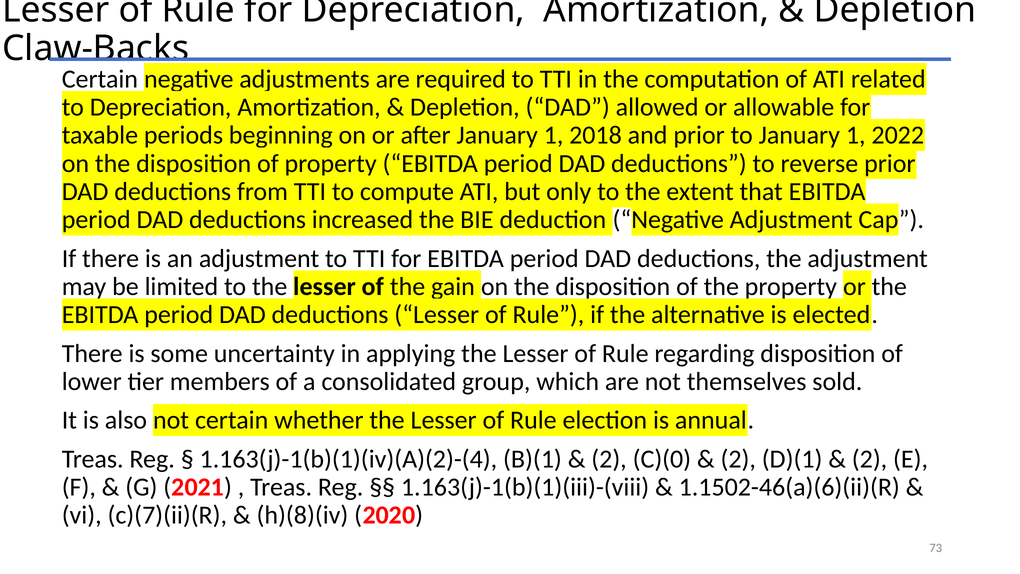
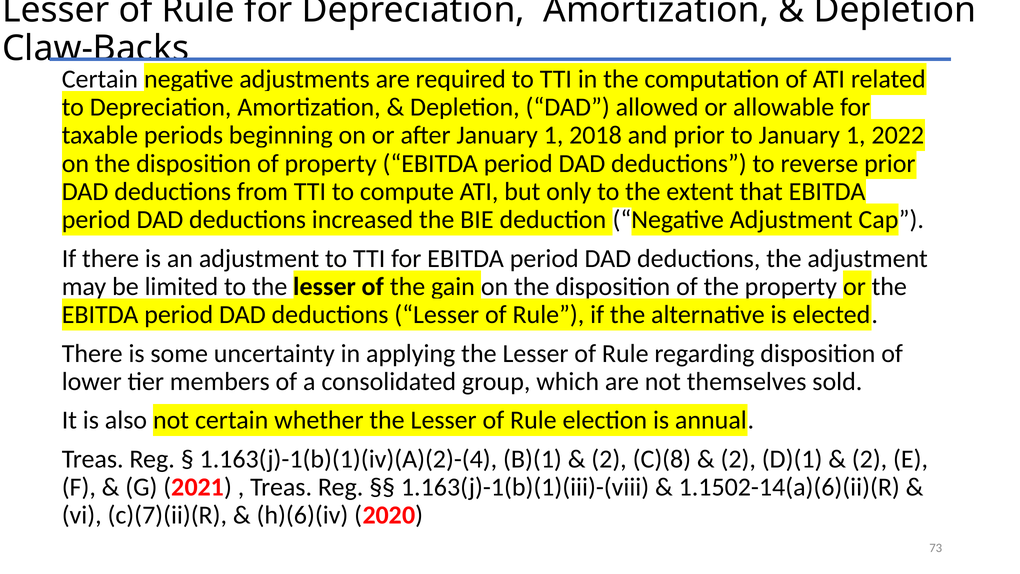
C)(0: C)(0 -> C)(8
1.1502-46(a)(6)(ii)(R: 1.1502-46(a)(6)(ii)(R -> 1.1502-14(a)(6)(ii)(R
h)(8)(iv: h)(8)(iv -> h)(6)(iv
